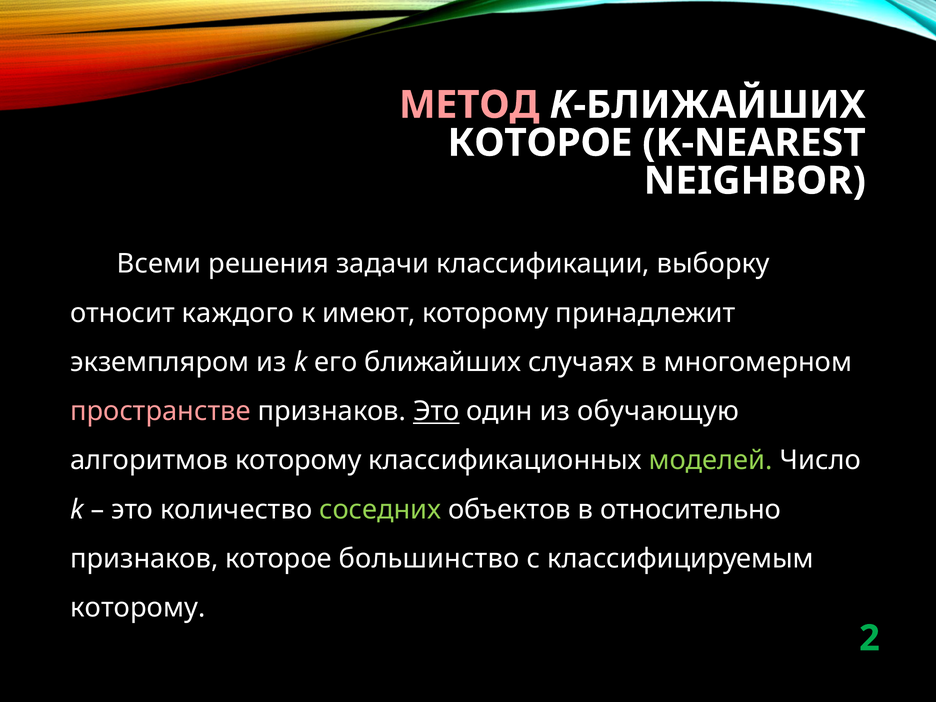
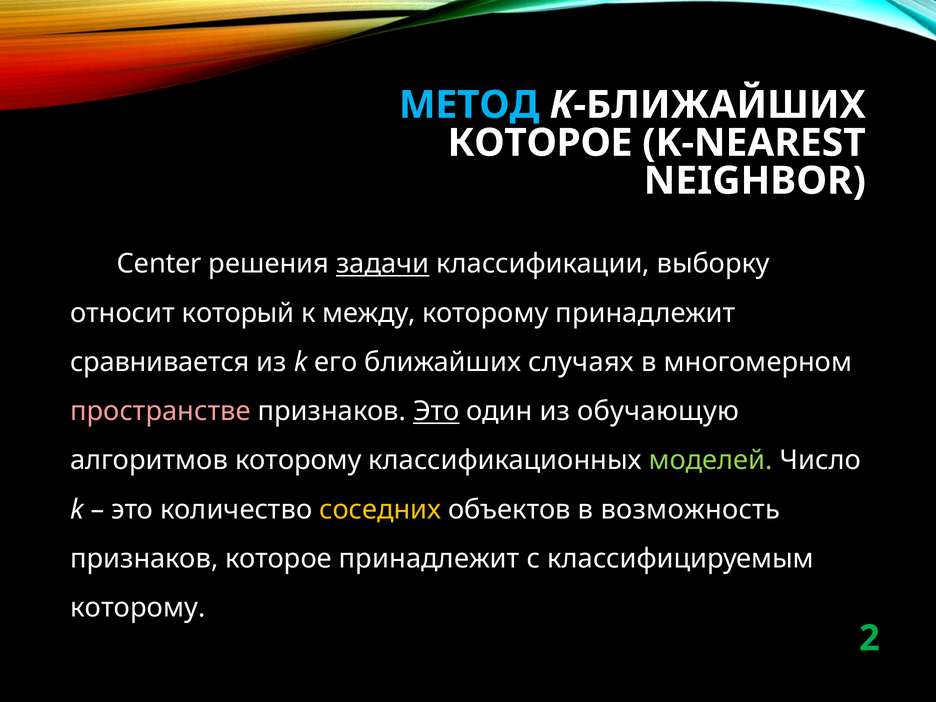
МЕТОД colour: pink -> light blue
Всеми: Всеми -> Center
задачи underline: none -> present
каждого: каждого -> который
имеют: имеют -> между
экземпляром: экземпляром -> сравнивается
соседних colour: light green -> yellow
относительно: относительно -> возможность
которое большинство: большинство -> принадлежит
